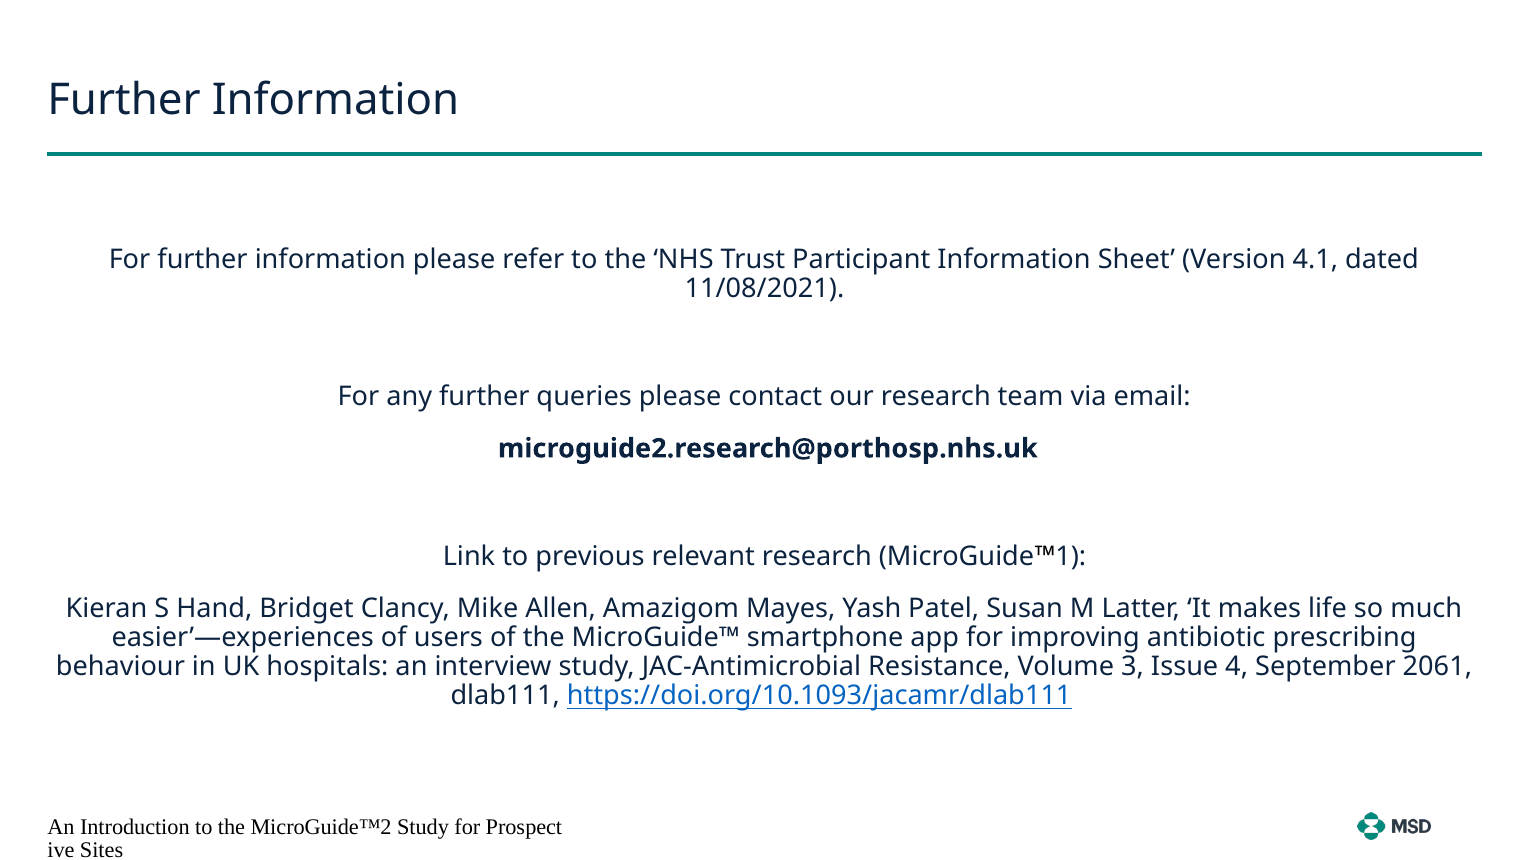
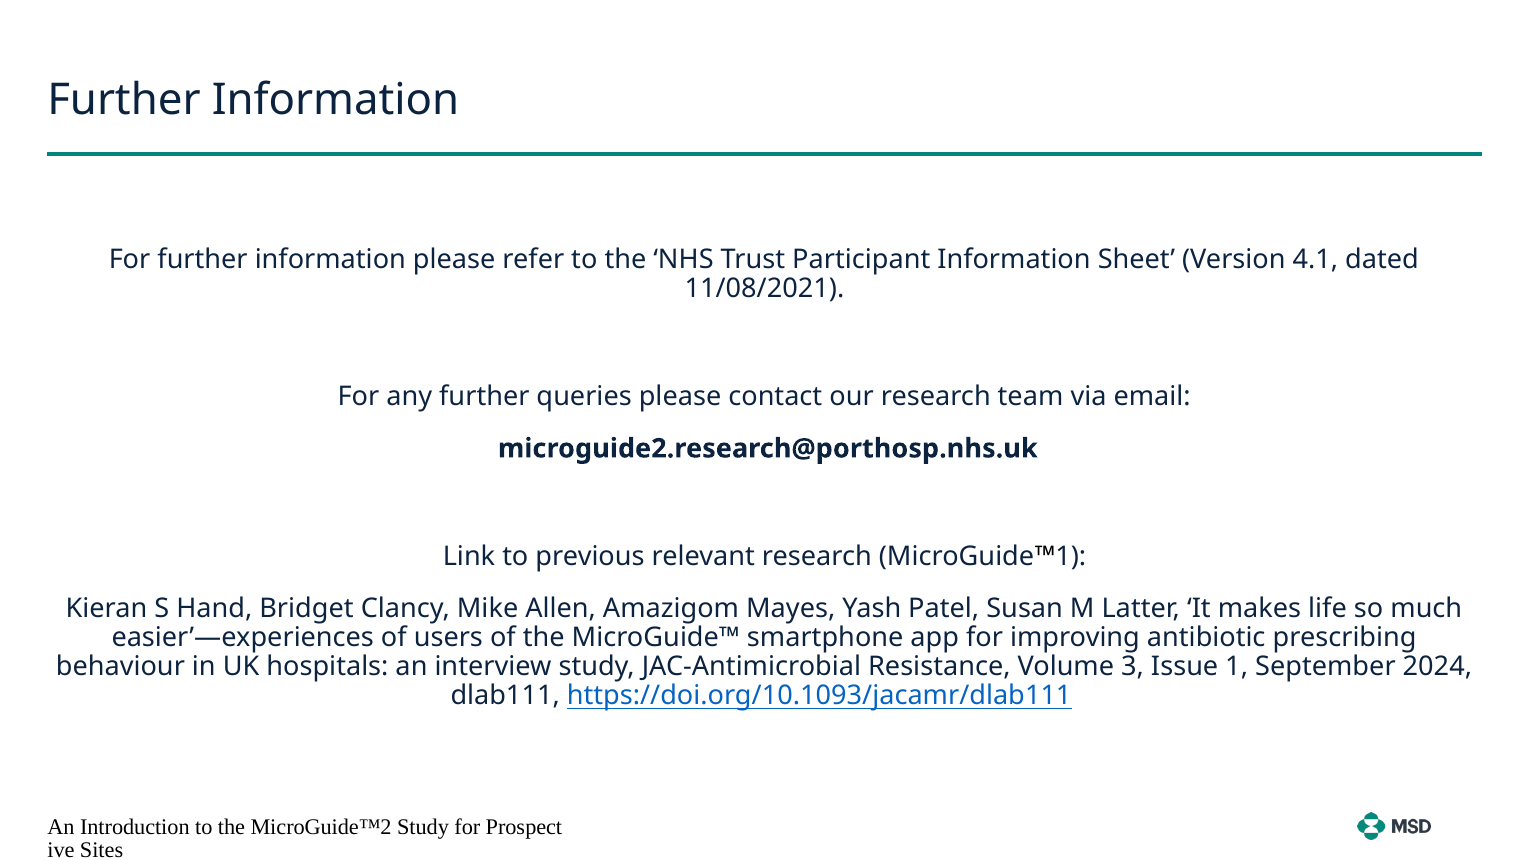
4: 4 -> 1
2061: 2061 -> 2024
